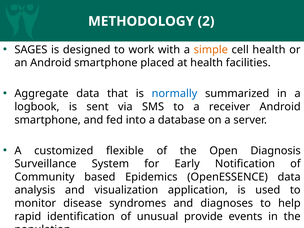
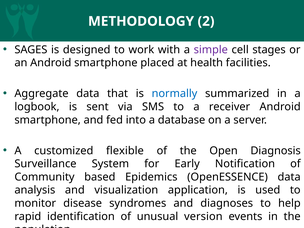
simple colour: orange -> purple
cell health: health -> stages
provide: provide -> version
